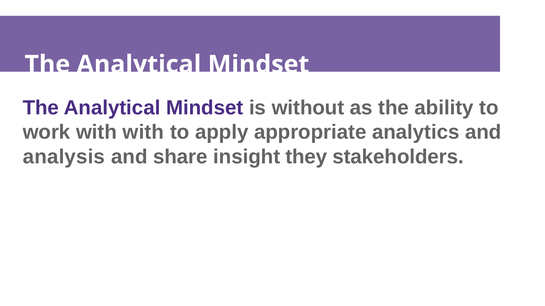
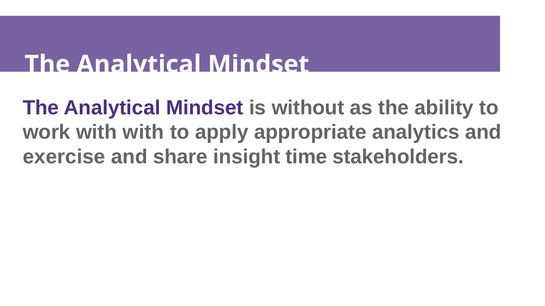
analysis: analysis -> exercise
they: they -> time
